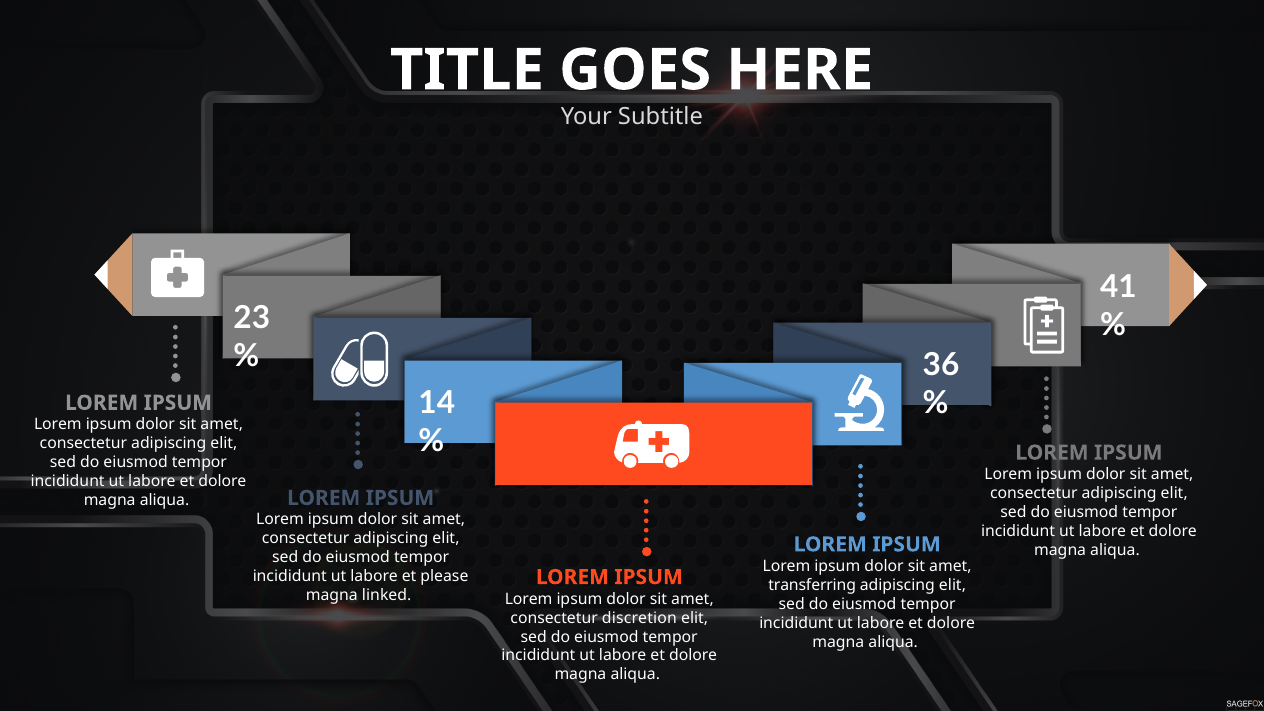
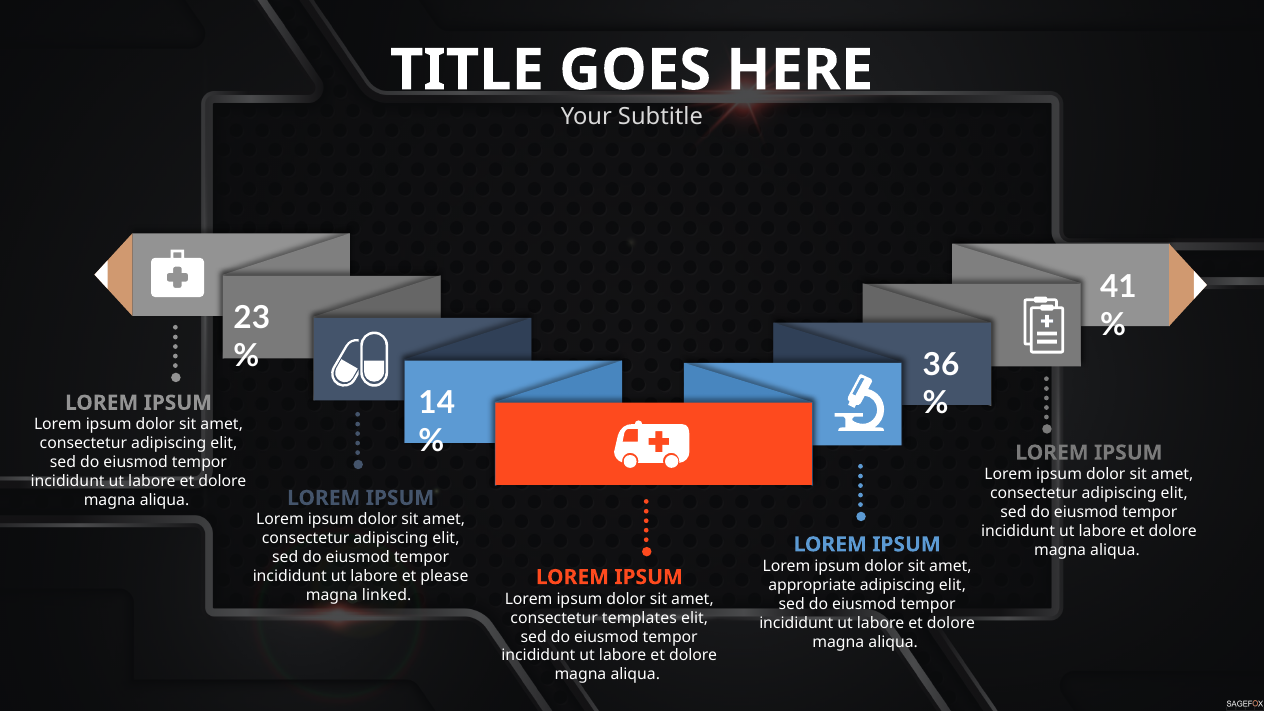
transferring: transferring -> appropriate
discretion: discretion -> templates
